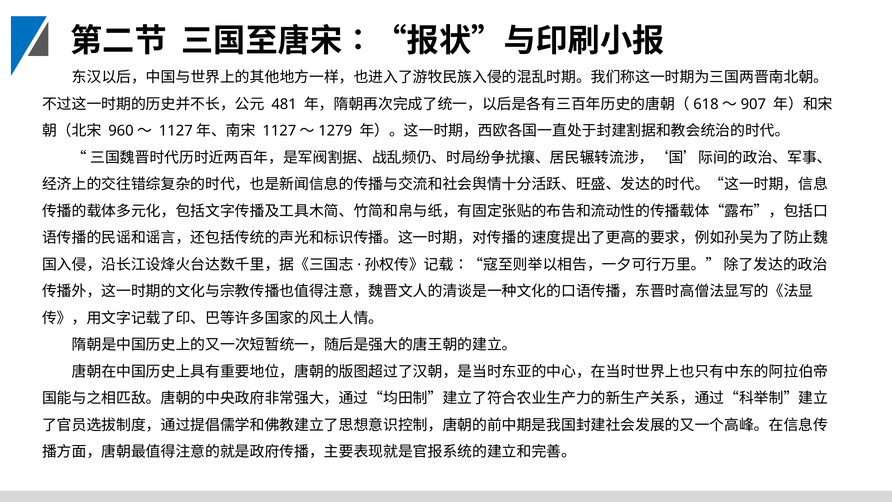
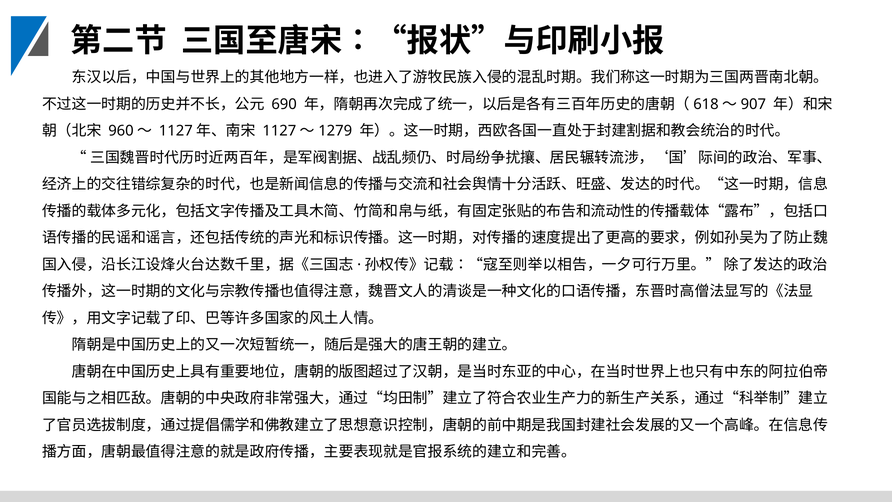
481: 481 -> 690
